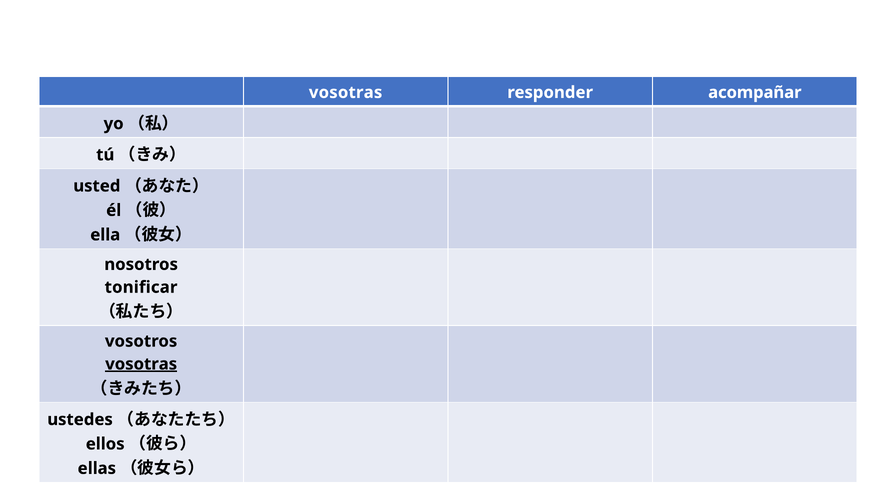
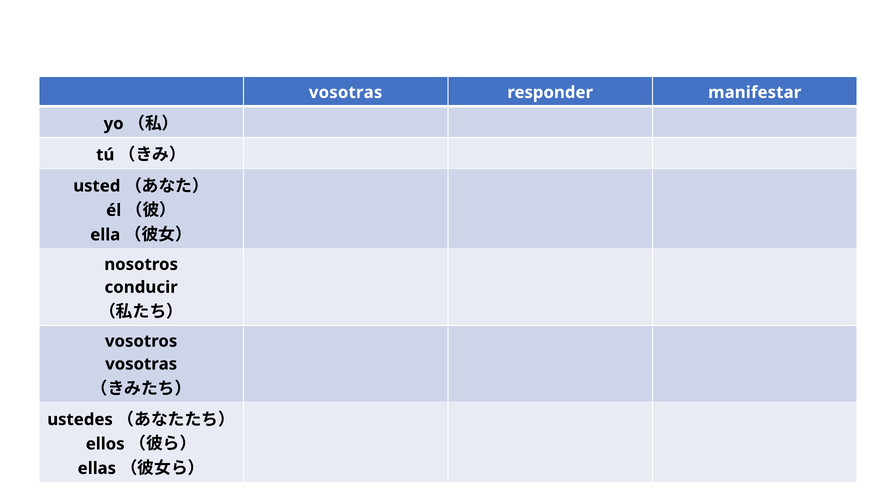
acompañar: acompañar -> manifestar
tonificar: tonificar -> conducir
vosotras at (141, 364) underline: present -> none
